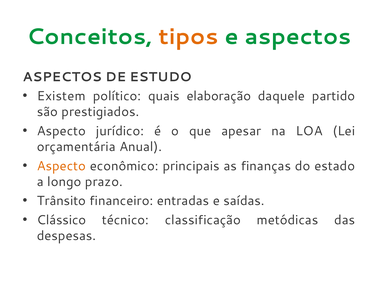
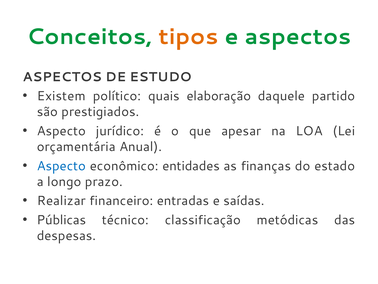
Aspecto at (61, 166) colour: orange -> blue
principais: principais -> entidades
Trânsito: Trânsito -> Realizar
Clássico: Clássico -> Públicas
